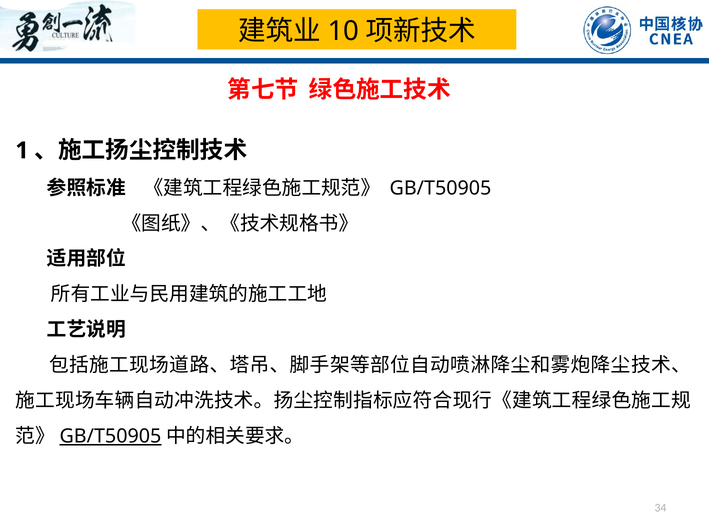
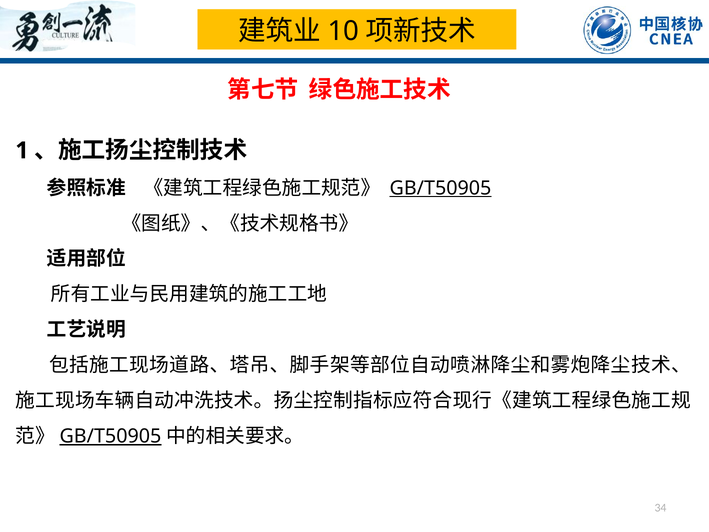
GB/T50905 at (440, 188) underline: none -> present
